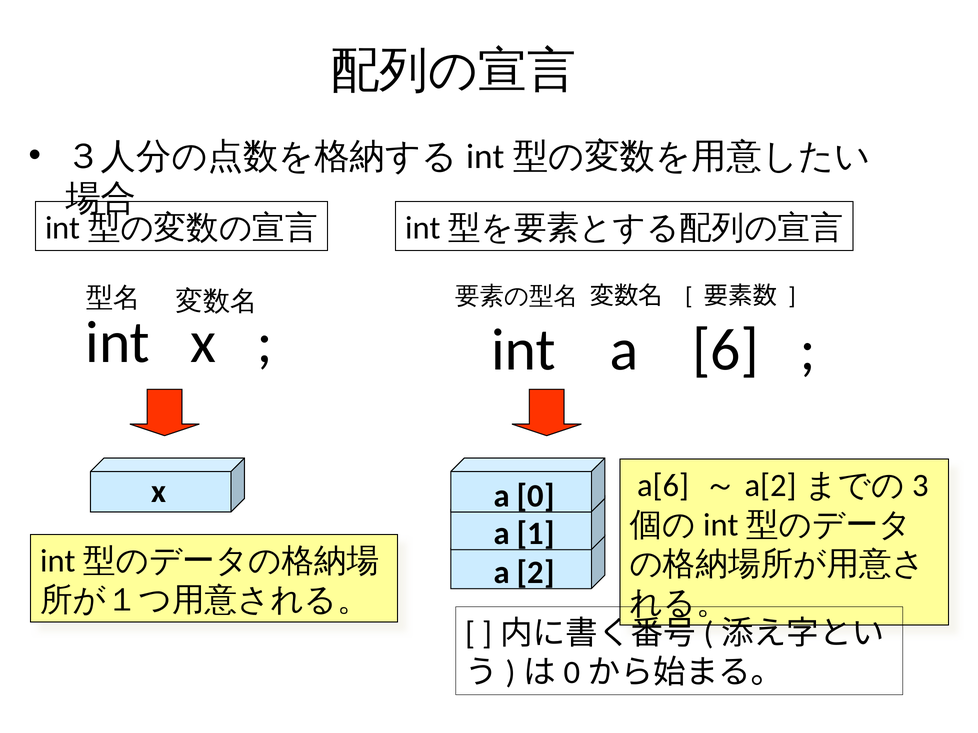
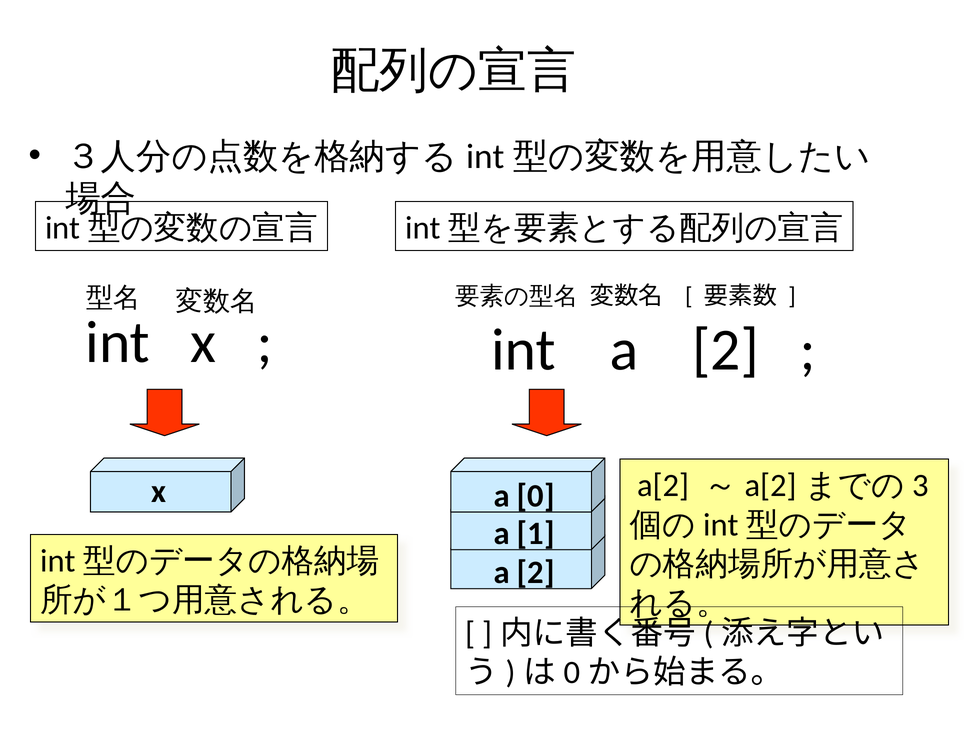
int a 6: 6 -> 2
a[6: a[6 -> a[2
